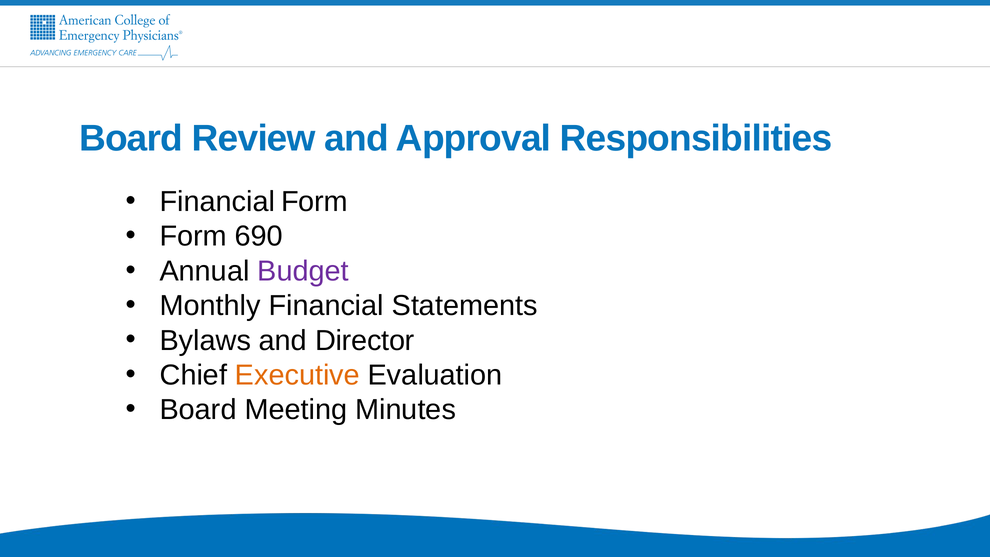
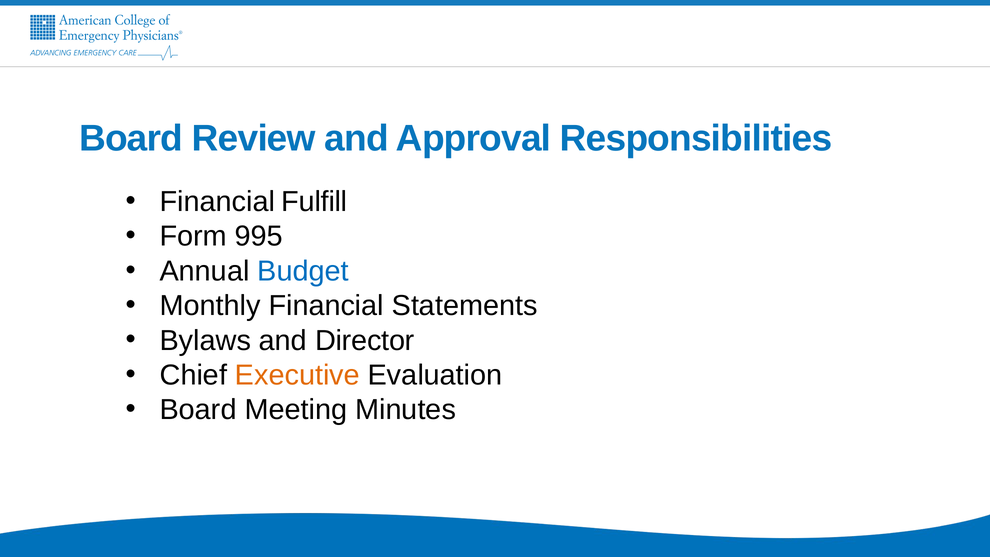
Financial Form: Form -> Fulfill
690: 690 -> 995
Budget colour: purple -> blue
